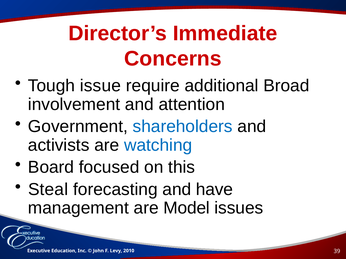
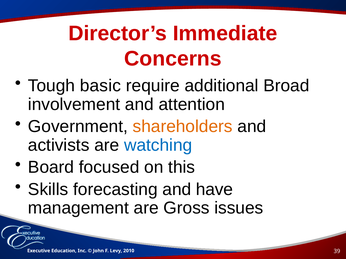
issue: issue -> basic
shareholders colour: blue -> orange
Steal: Steal -> Skills
Model: Model -> Gross
